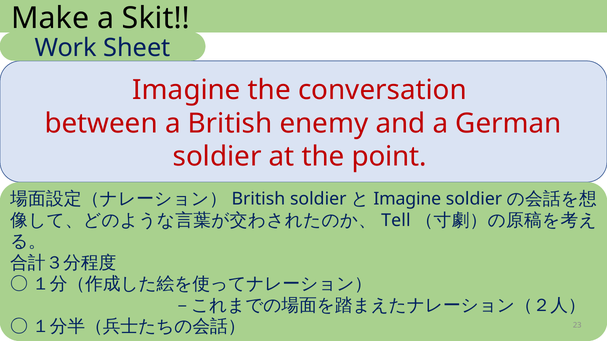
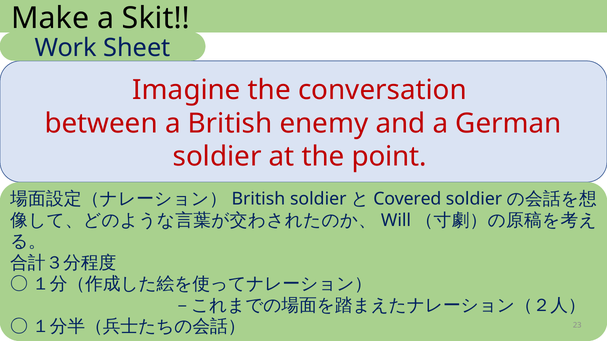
Imagine at (407, 199): Imagine -> Covered
Tell: Tell -> Will
